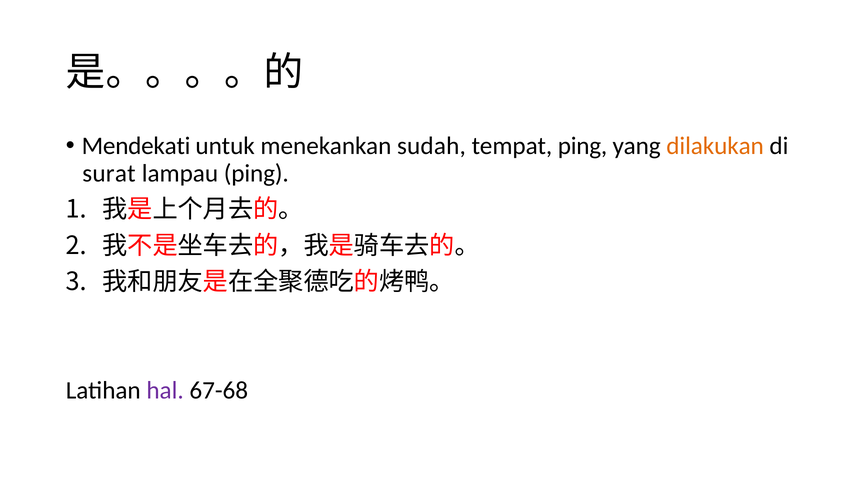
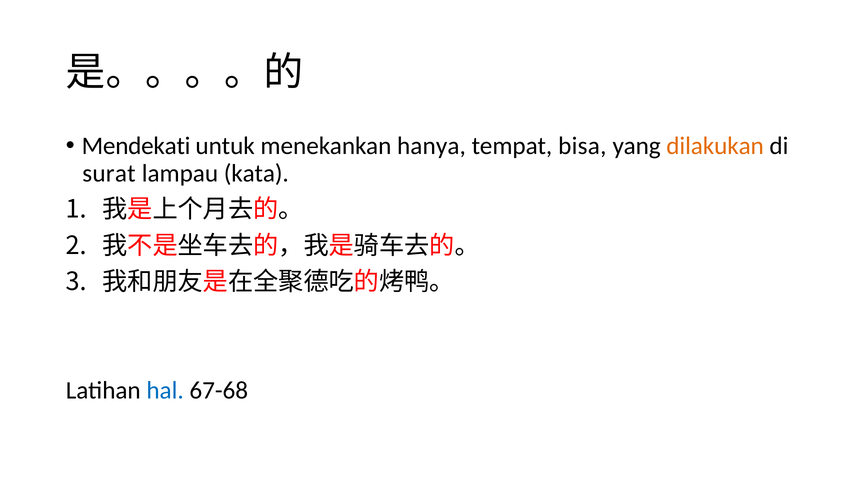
sudah: sudah -> hanya
tempat ping: ping -> bisa
lampau ping: ping -> kata
hal colour: purple -> blue
